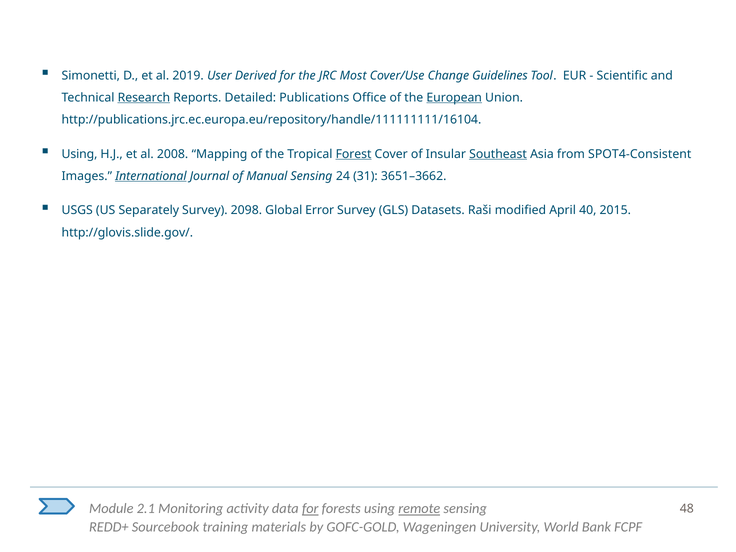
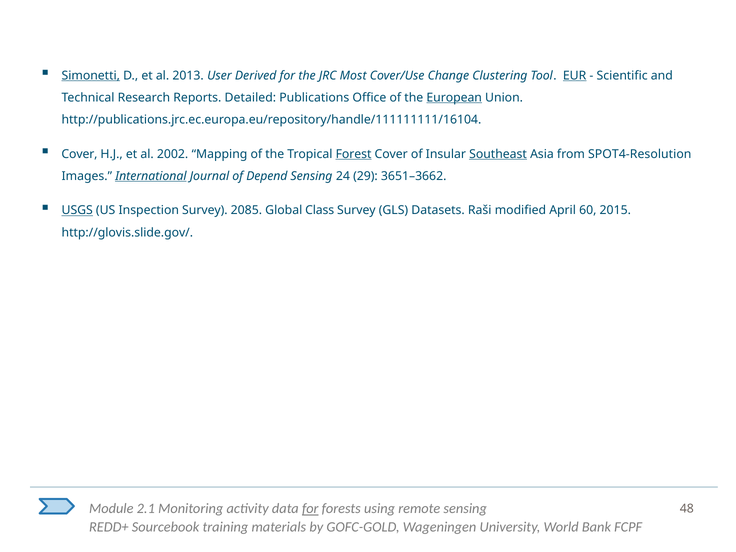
Simonetti underline: none -> present
2019: 2019 -> 2013
Guidelines: Guidelines -> Clustering
EUR underline: none -> present
Research underline: present -> none
Using at (79, 154): Using -> Cover
2008: 2008 -> 2002
SPOT4-Consistent: SPOT4-Consistent -> SPOT4-Resolution
Manual: Manual -> Depend
31: 31 -> 29
USGS underline: none -> present
Separately: Separately -> Inspection
2098: 2098 -> 2085
Error: Error -> Class
40: 40 -> 60
remote underline: present -> none
